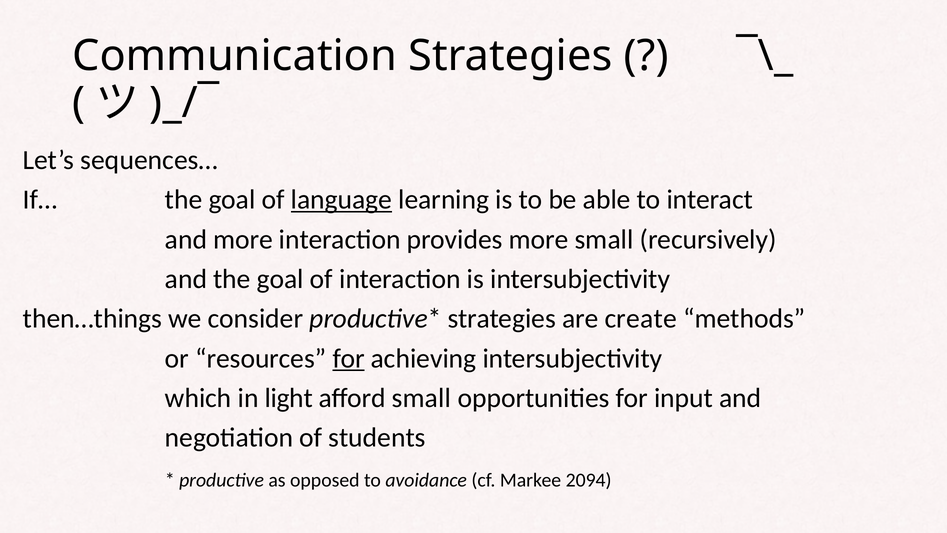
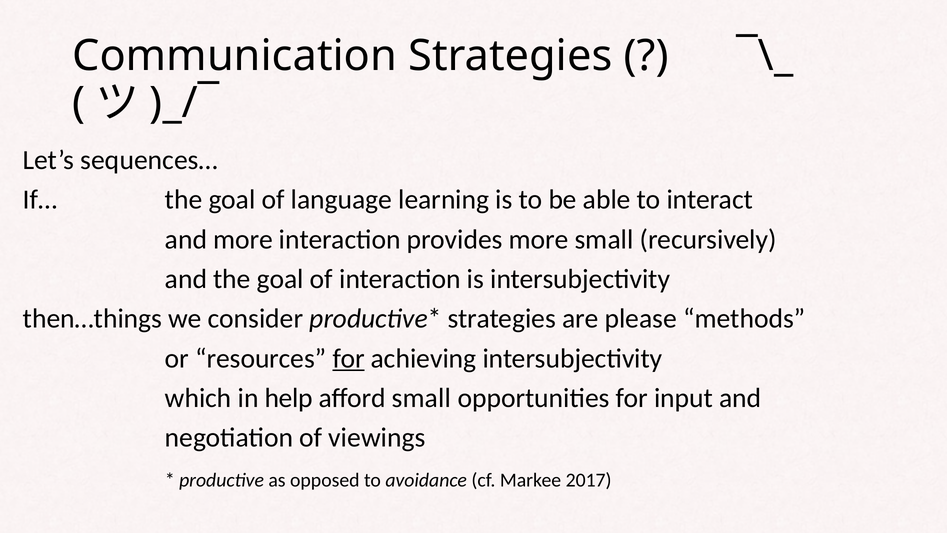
language underline: present -> none
create: create -> please
light: light -> help
students: students -> viewings
2094: 2094 -> 2017
